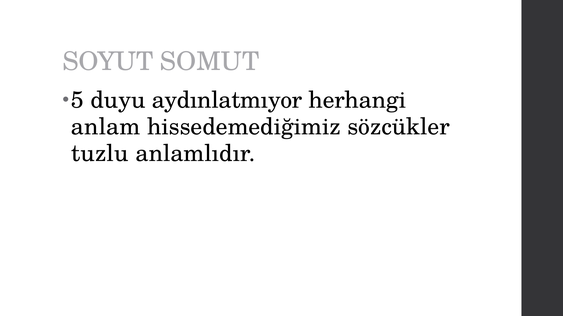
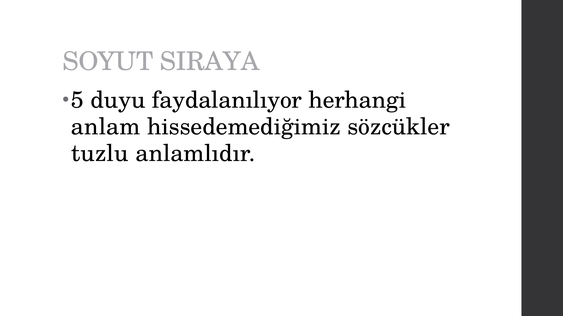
SOMUT: SOMUT -> SIRAYA
aydınlatmıyor: aydınlatmıyor -> faydalanılıyor
